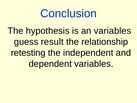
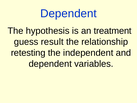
Conclusion at (68, 13): Conclusion -> Dependent
an variables: variables -> treatment
